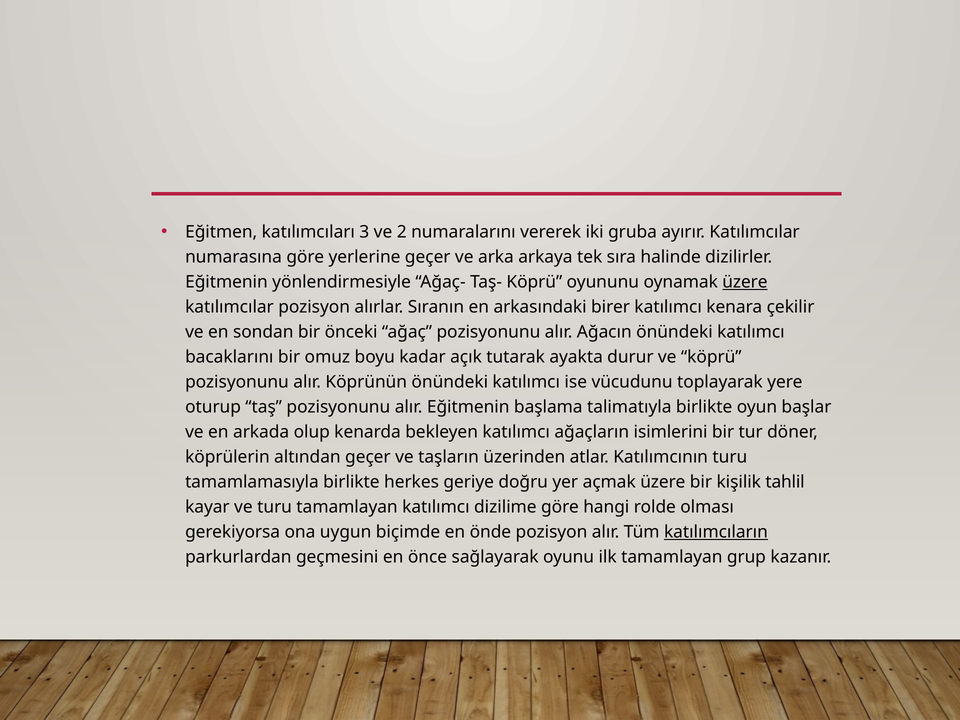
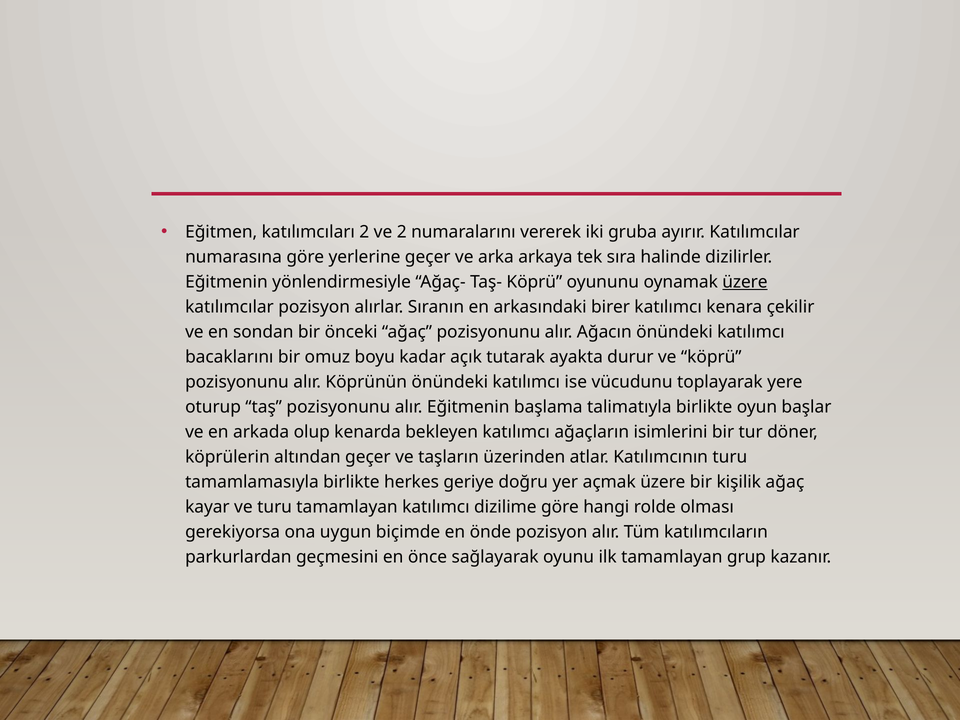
katılımcıları 3: 3 -> 2
kişilik tahlil: tahlil -> ağaç
katılımcıların underline: present -> none
